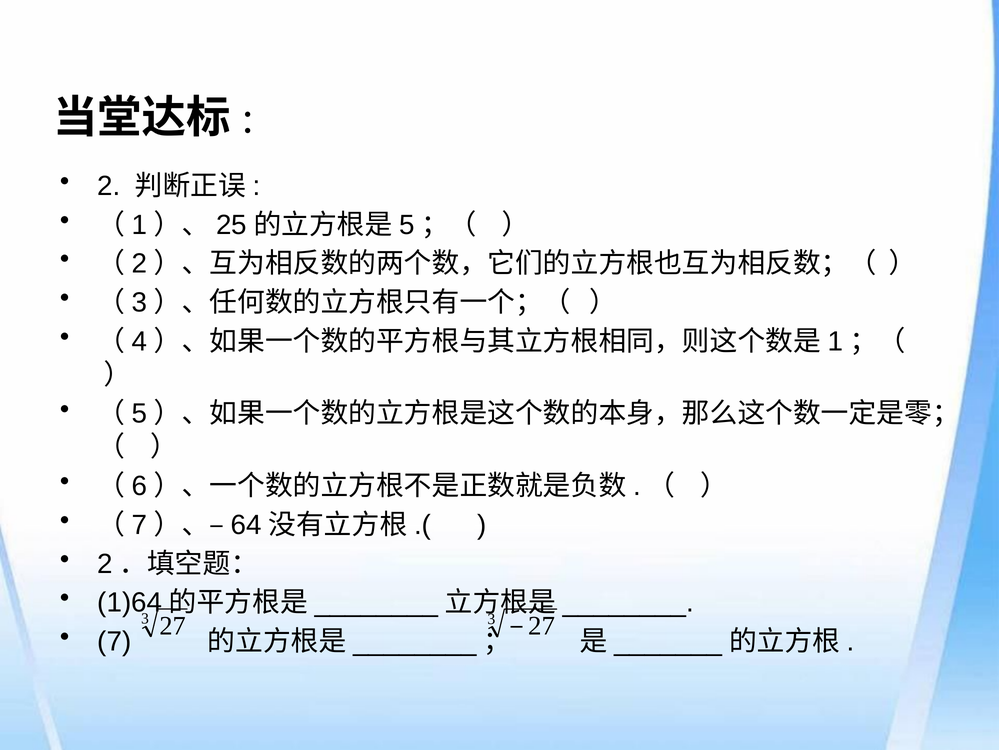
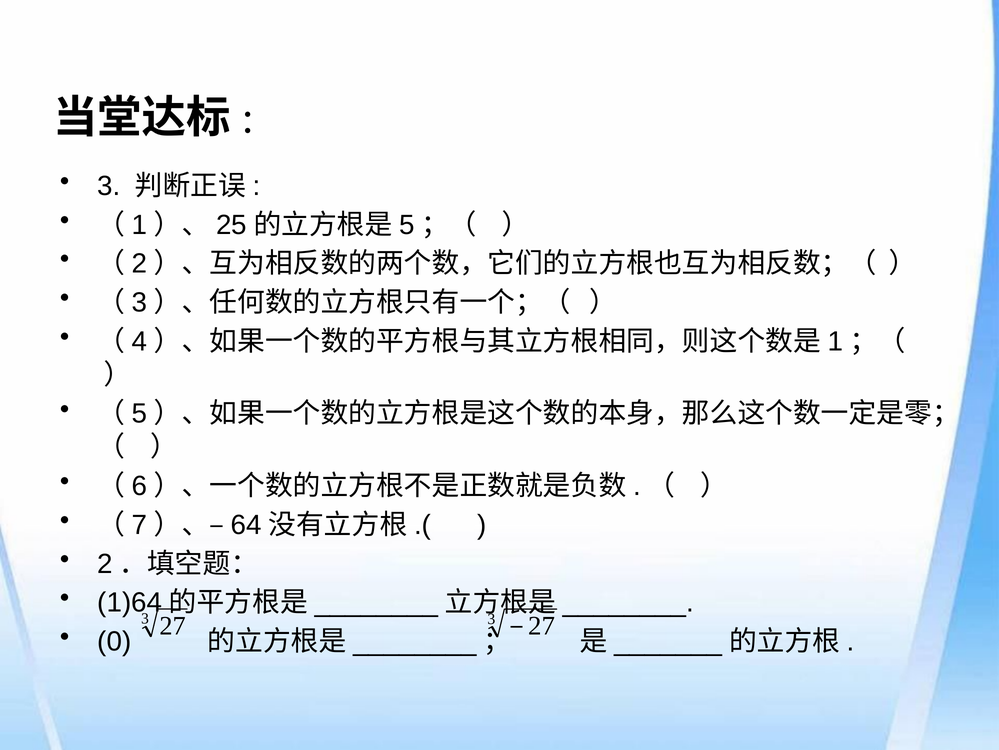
2 at (109, 186): 2 -> 3
7: 7 -> 0
